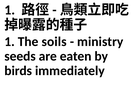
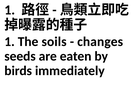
ministry: ministry -> changes
